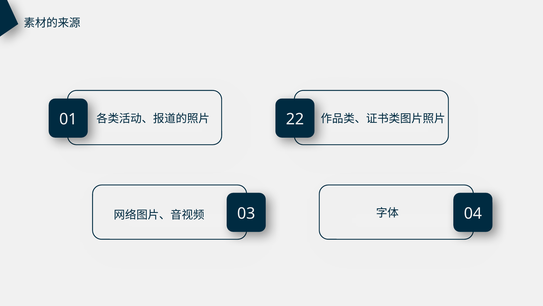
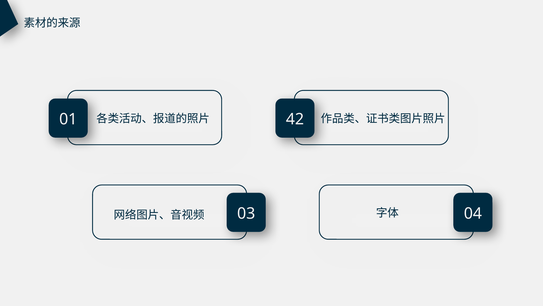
22: 22 -> 42
